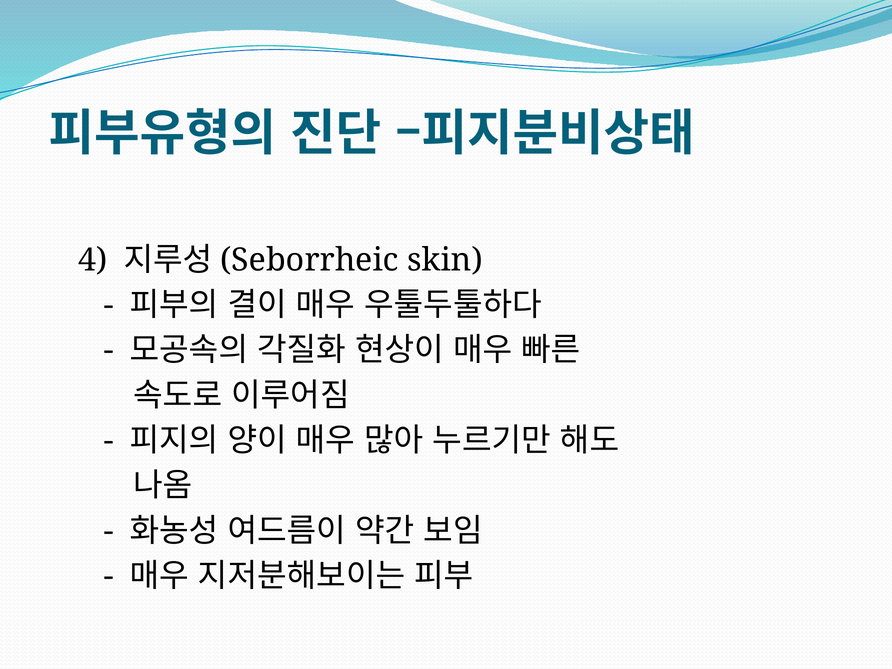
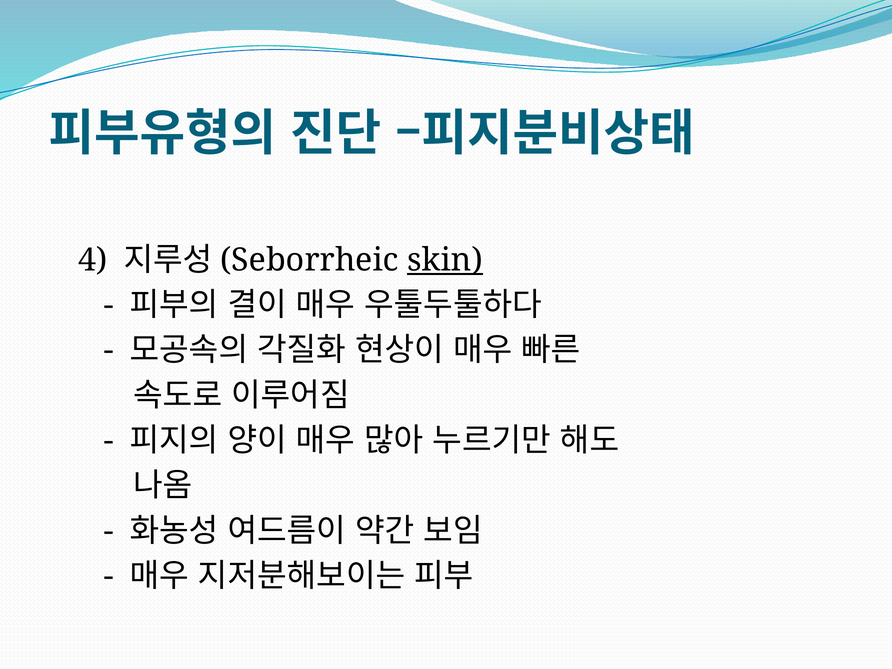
skin underline: none -> present
